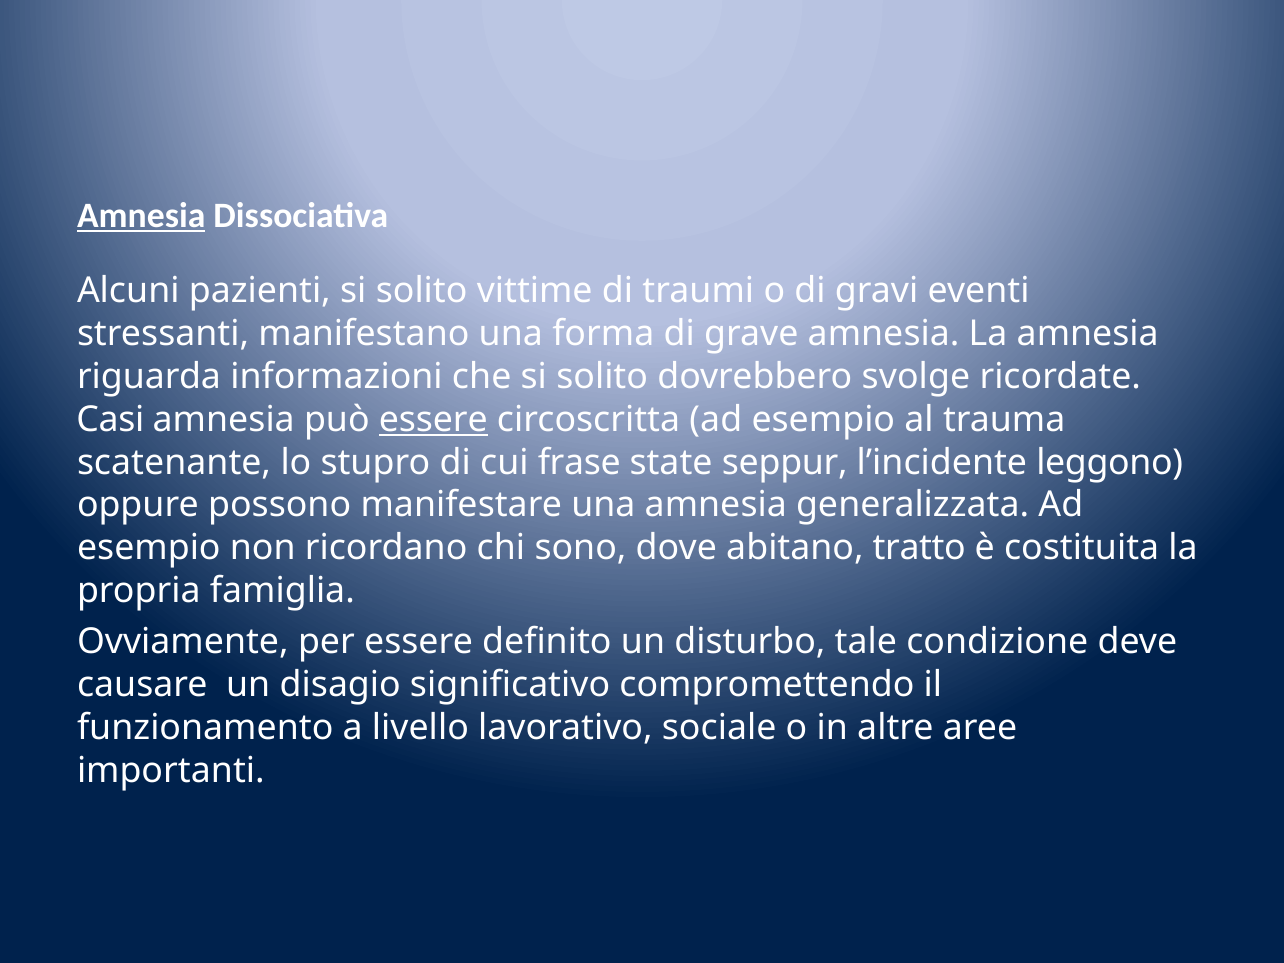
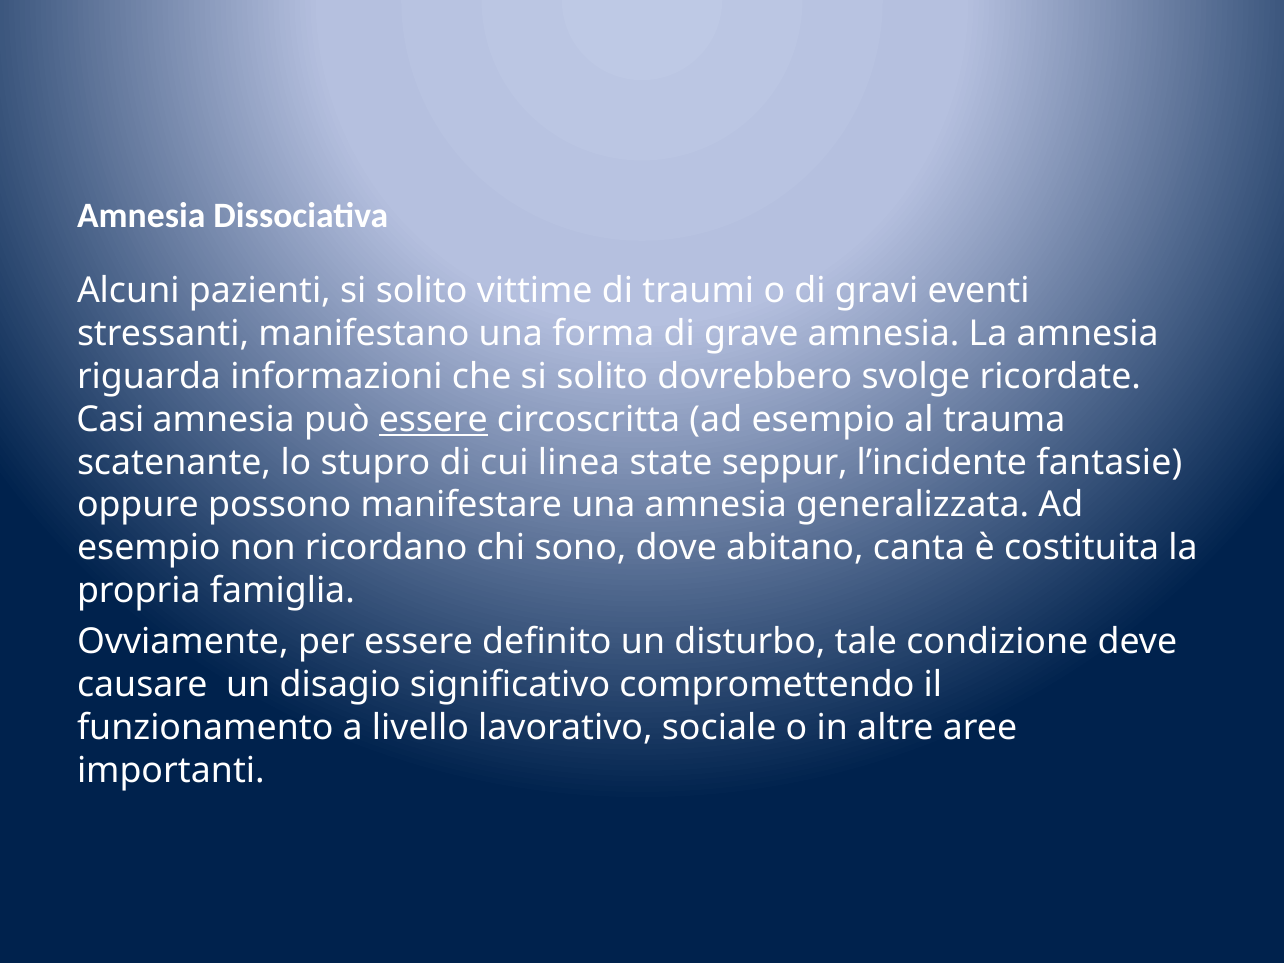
Amnesia at (141, 215) underline: present -> none
frase: frase -> linea
leggono: leggono -> fantasie
tratto: tratto -> canta
